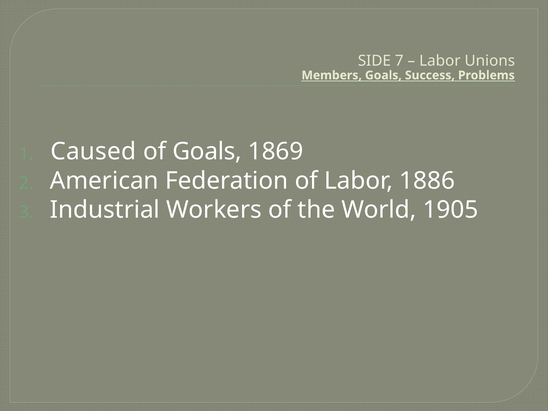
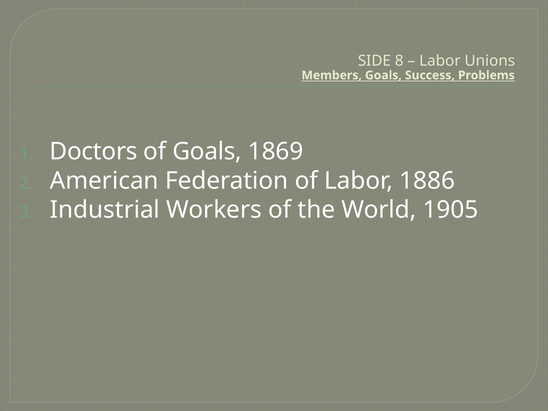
7: 7 -> 8
Caused: Caused -> Doctors
